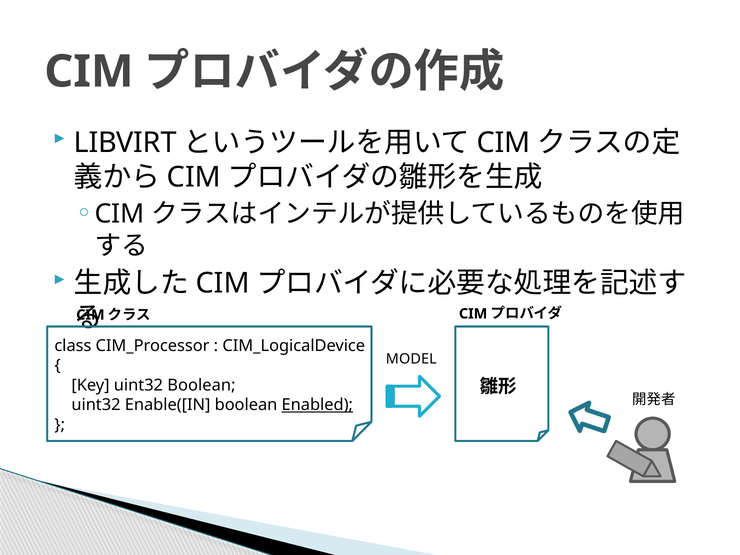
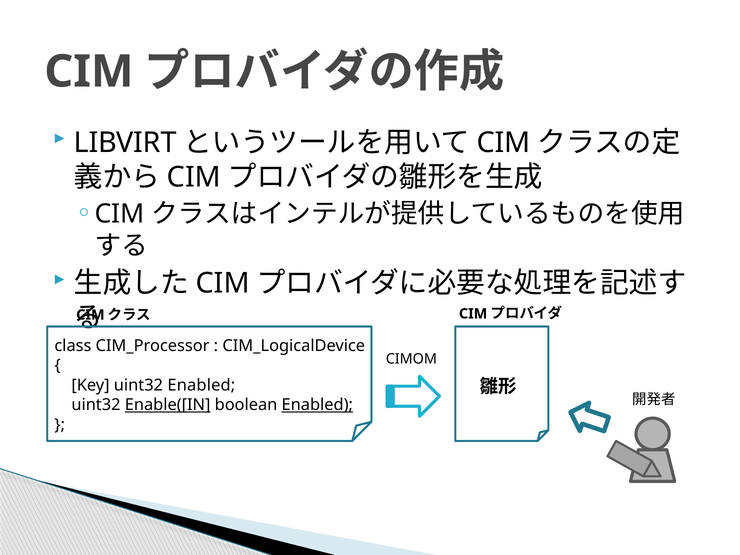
MODEL: MODEL -> CIMOM
uint32 Boolean: Boolean -> Enabled
Enable([IN underline: none -> present
